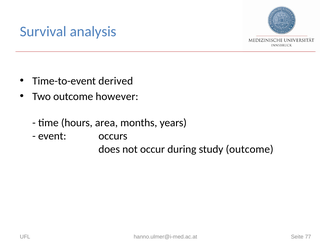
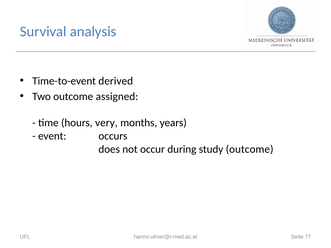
however: however -> assigned
area: area -> very
